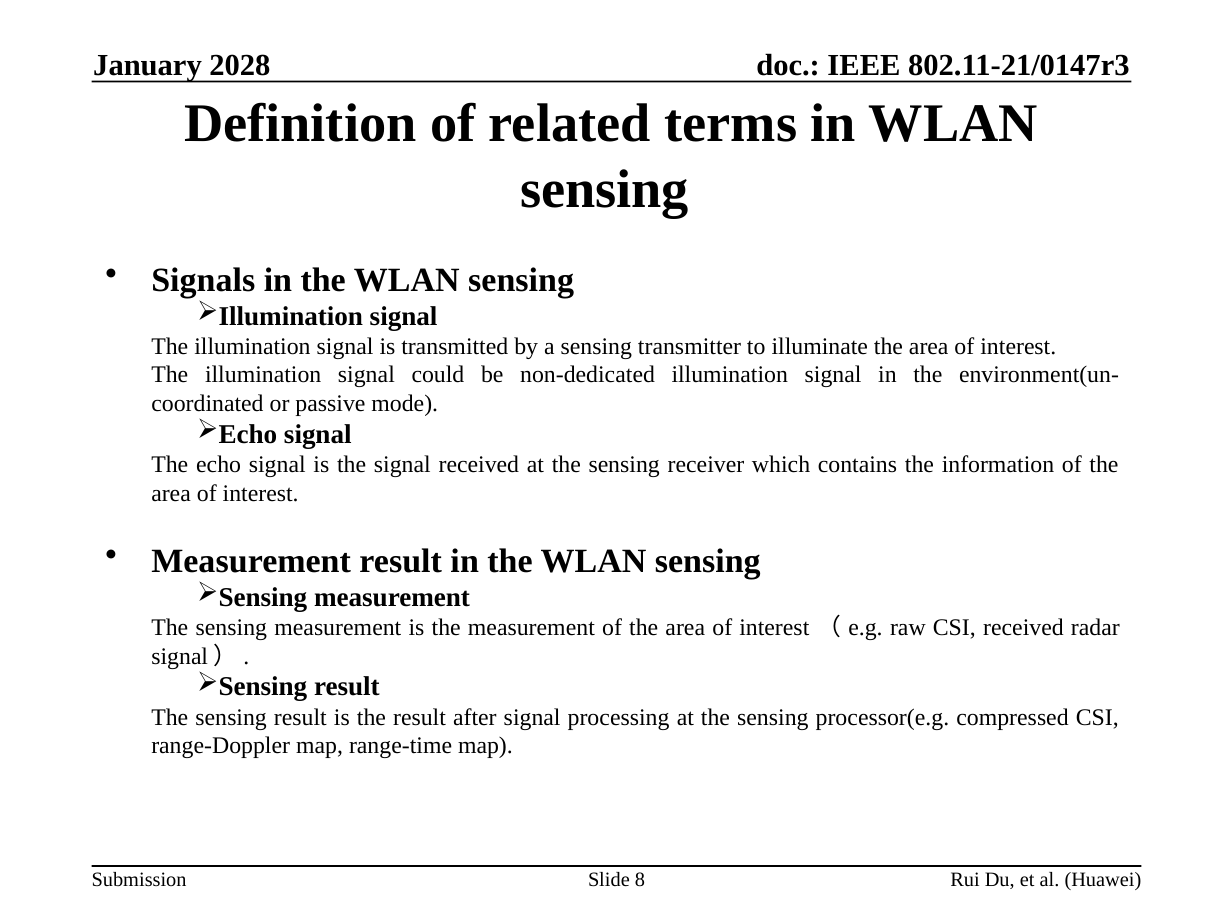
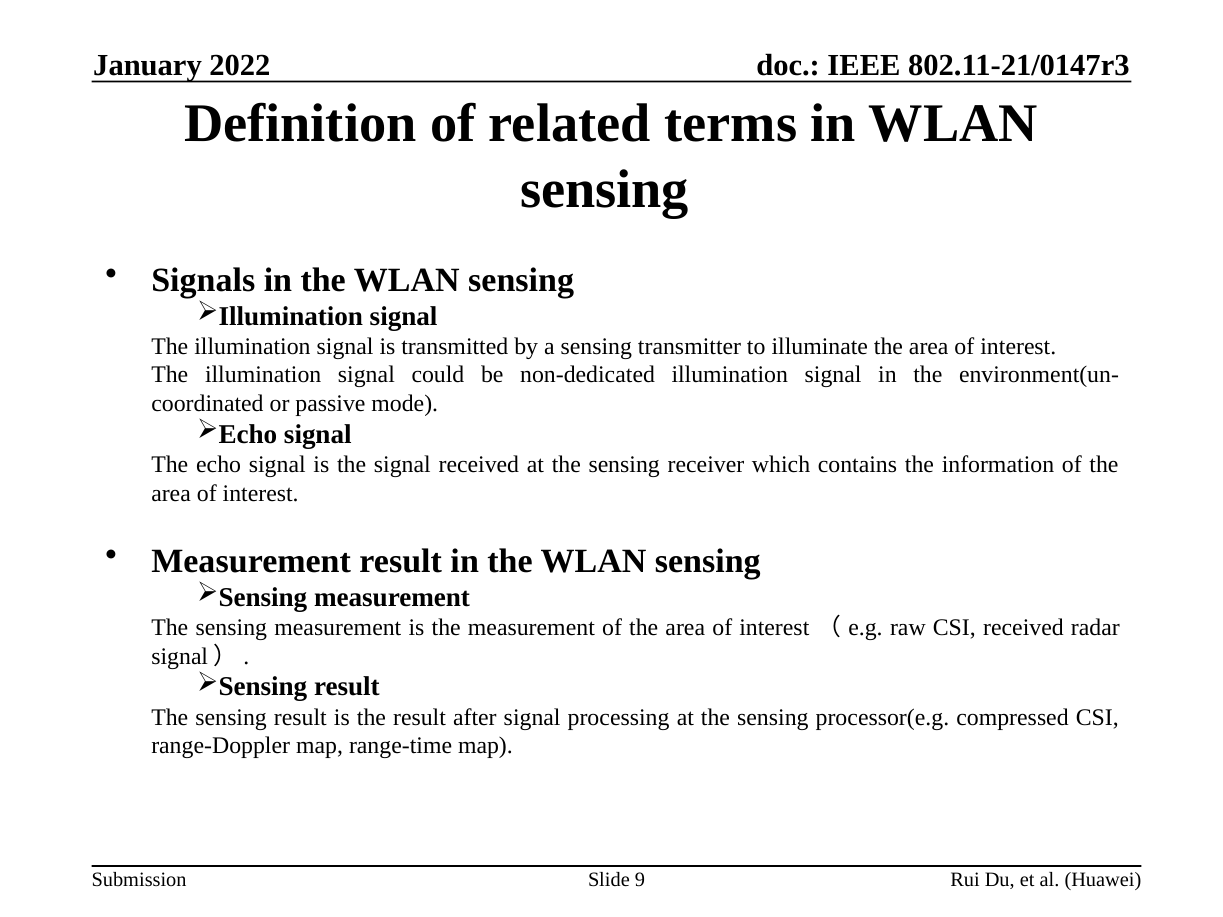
2028: 2028 -> 2022
8: 8 -> 9
